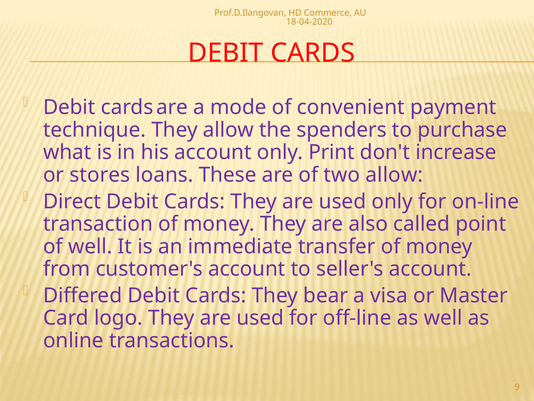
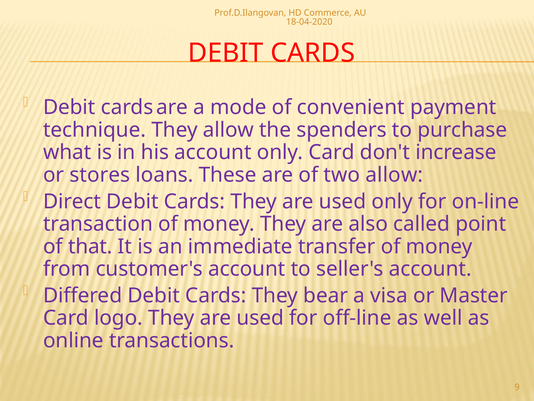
only Print: Print -> Card
of well: well -> that
